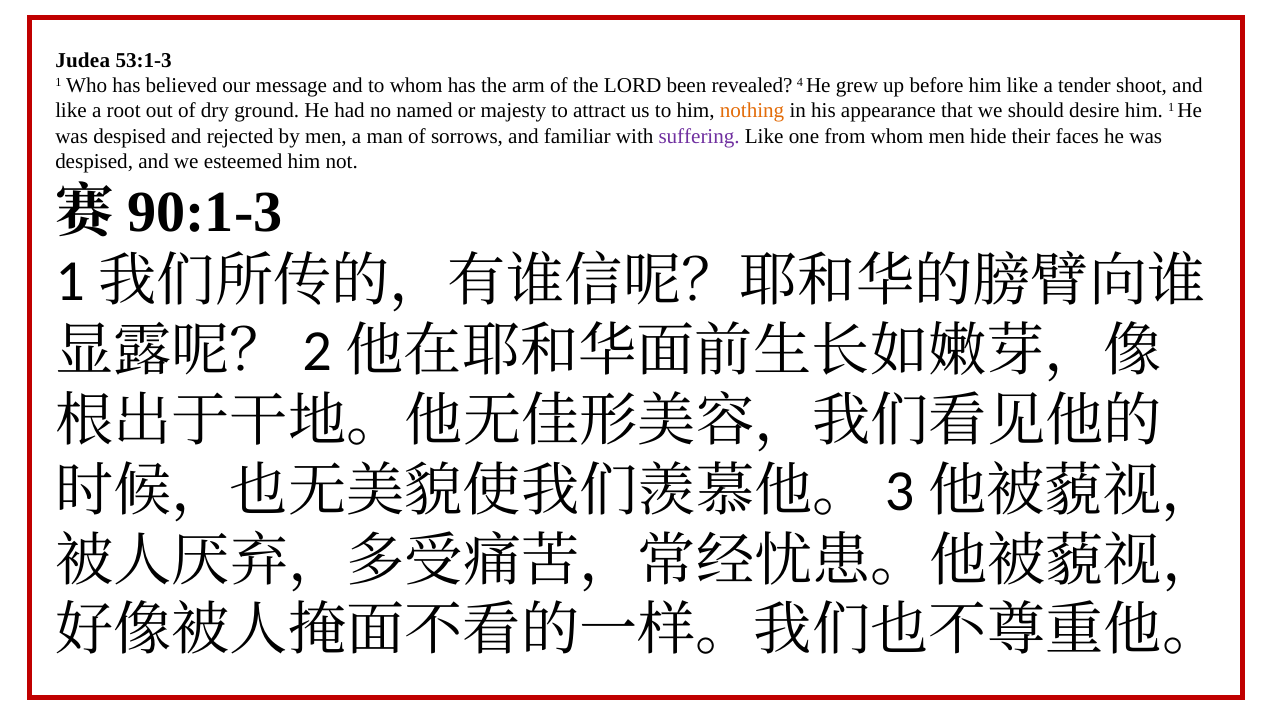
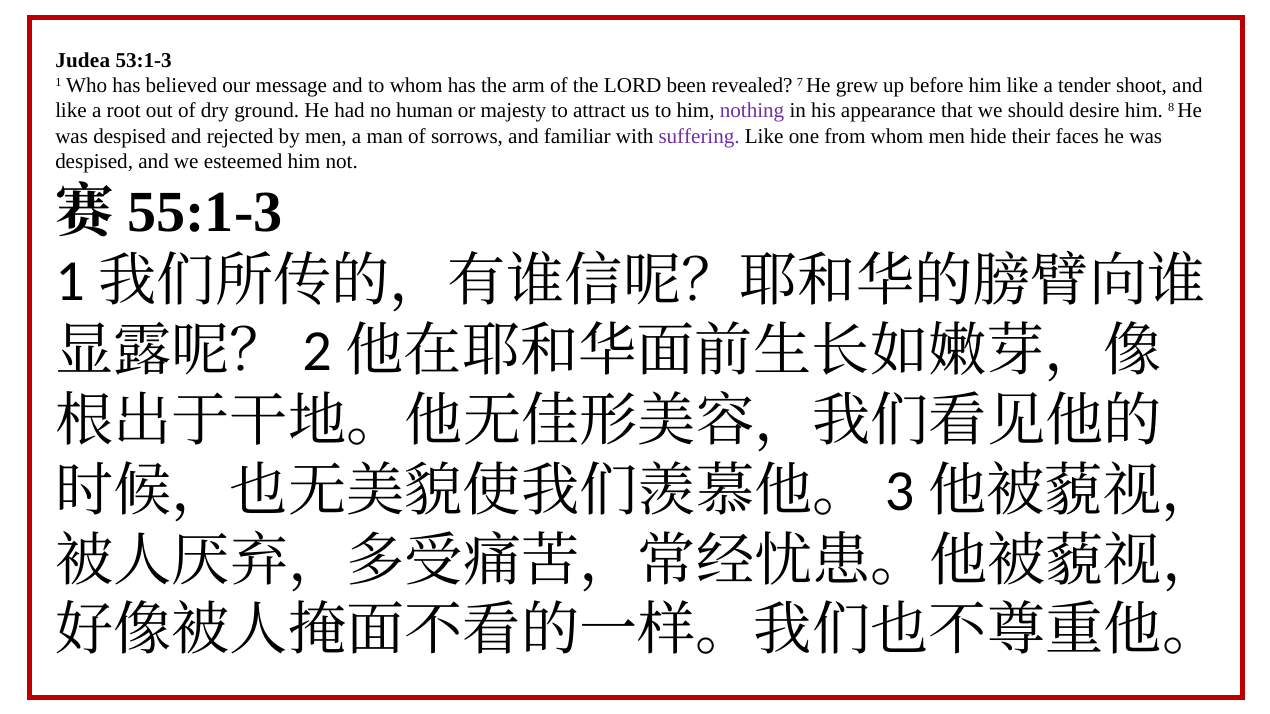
4: 4 -> 7
named: named -> human
nothing colour: orange -> purple
him 1: 1 -> 8
90:1-3: 90:1-3 -> 55:1-3
